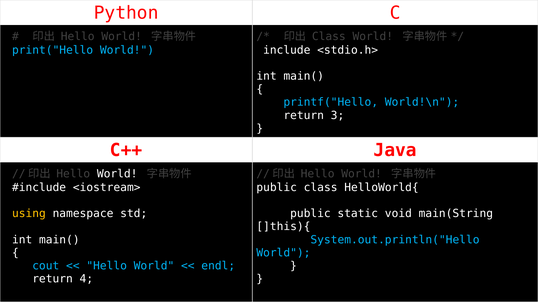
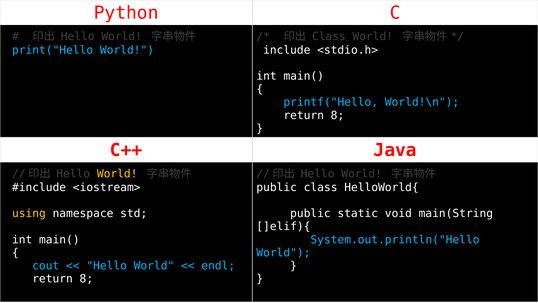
3 at (338, 115): 3 -> 8
World at (117, 174) colour: white -> yellow
]this){: ]this){ -> ]elif){
4 at (86, 278): 4 -> 8
